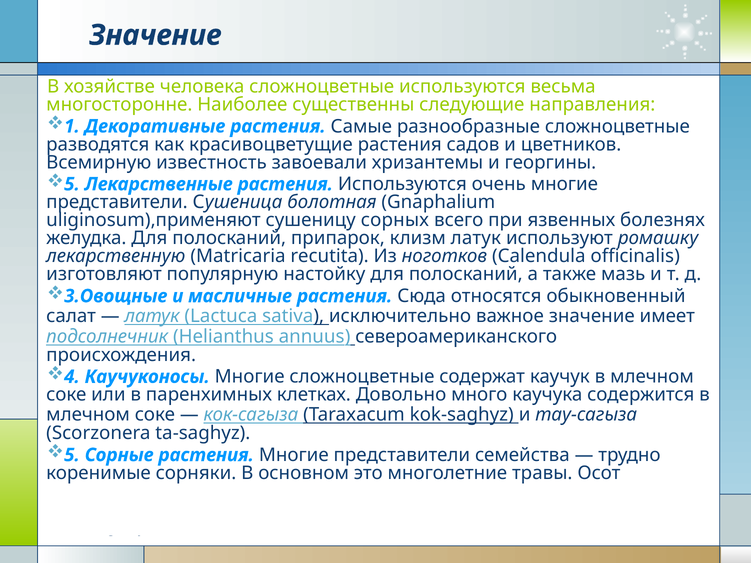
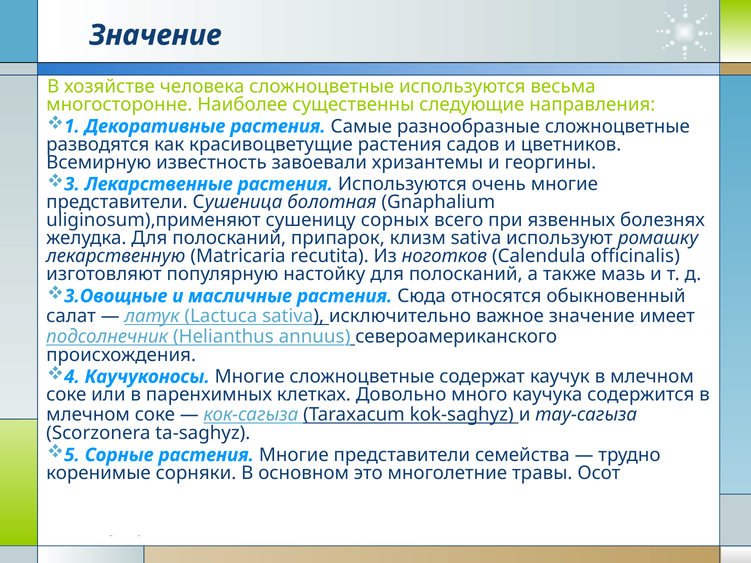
5 at (72, 184): 5 -> 3
клизм латук: латук -> sativa
